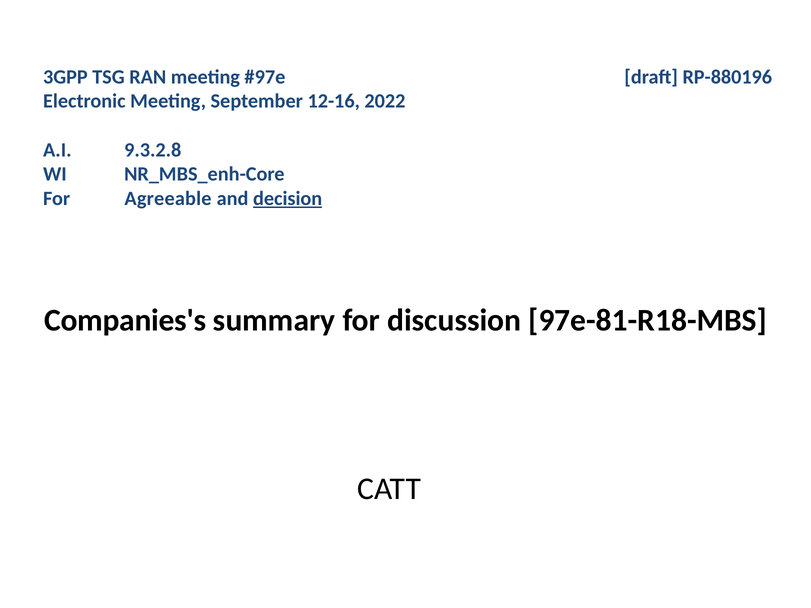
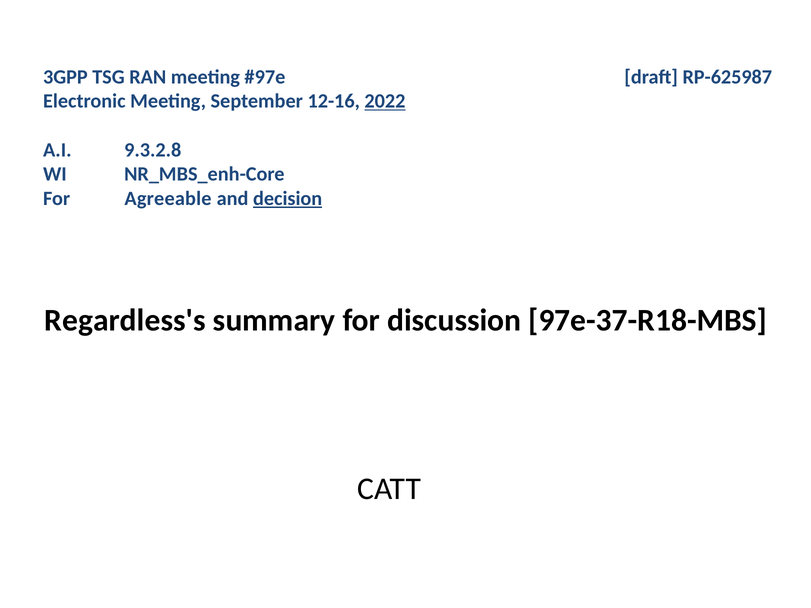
RP-880196: RP-880196 -> RP-625987
2022 underline: none -> present
Companies's: Companies's -> Regardless's
97e-81-R18-MBS: 97e-81-R18-MBS -> 97e-37-R18-MBS
